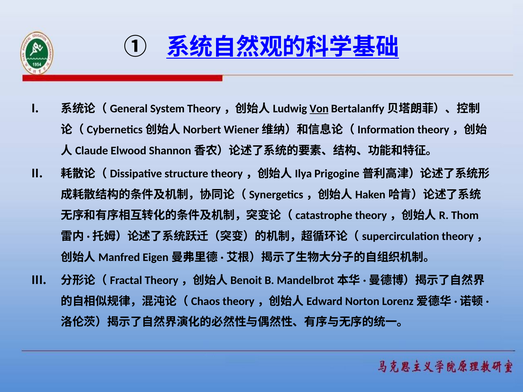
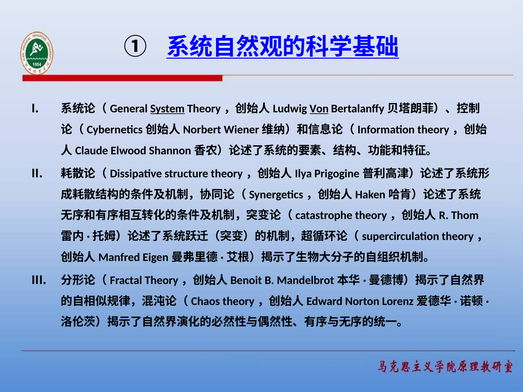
System underline: none -> present
